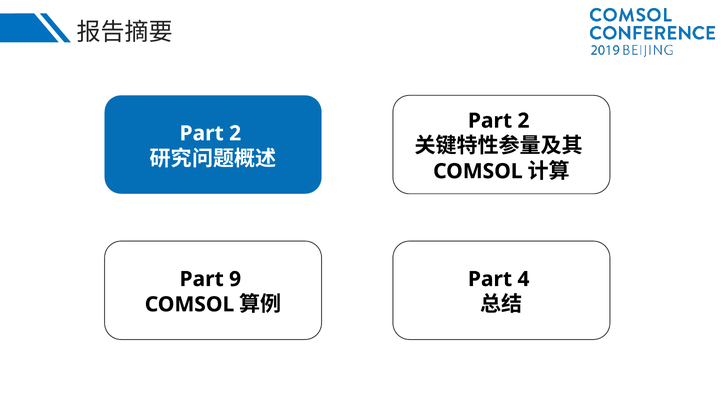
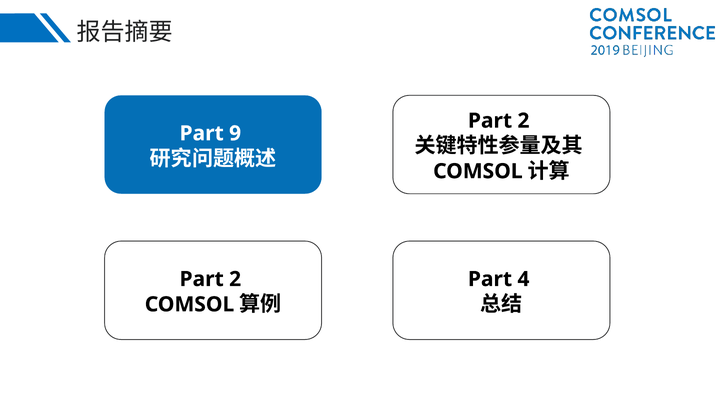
2 at (235, 133): 2 -> 9
9 at (235, 279): 9 -> 2
